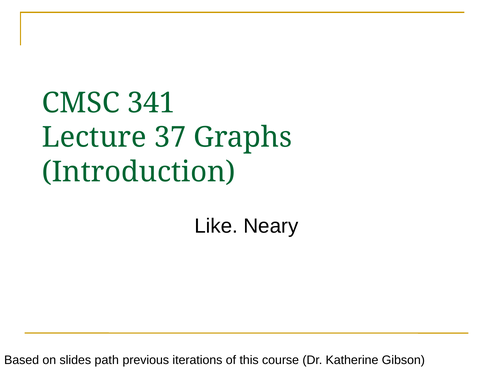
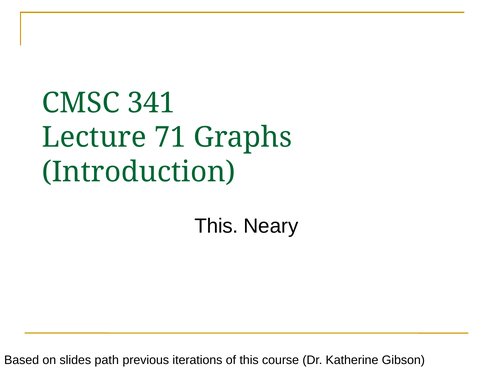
37: 37 -> 71
Like at (216, 226): Like -> This
